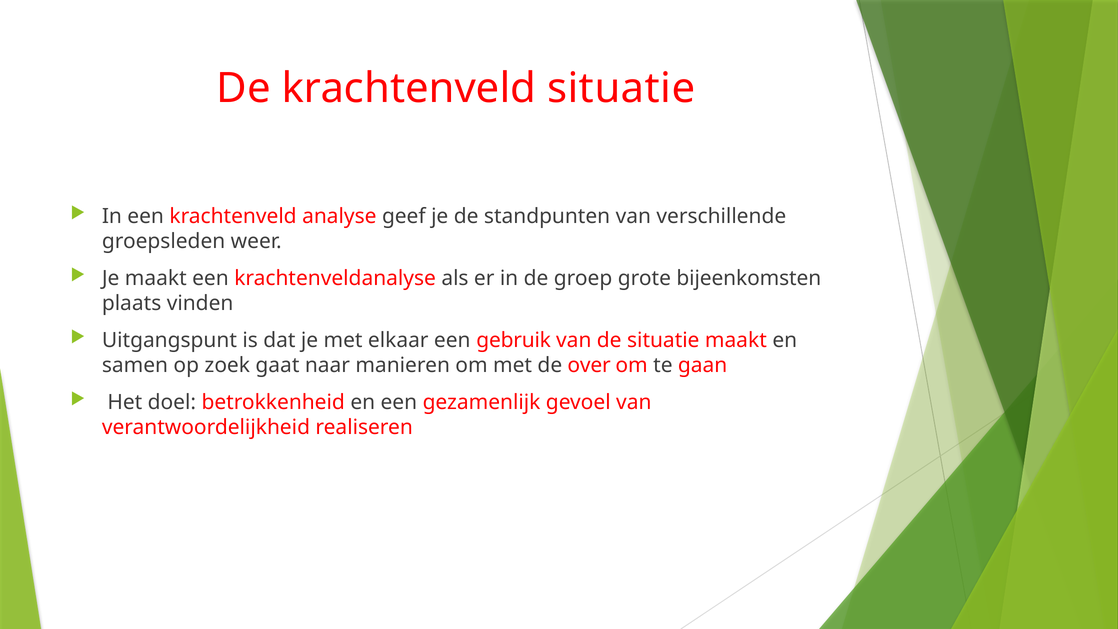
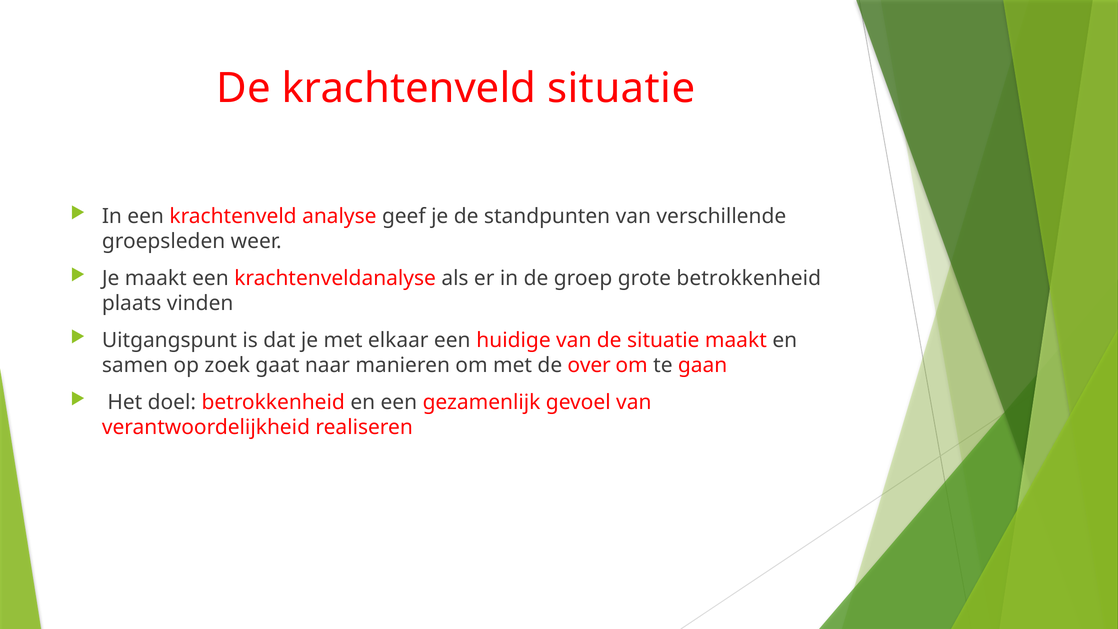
grote bijeenkomsten: bijeenkomsten -> betrokkenheid
gebruik: gebruik -> huidige
